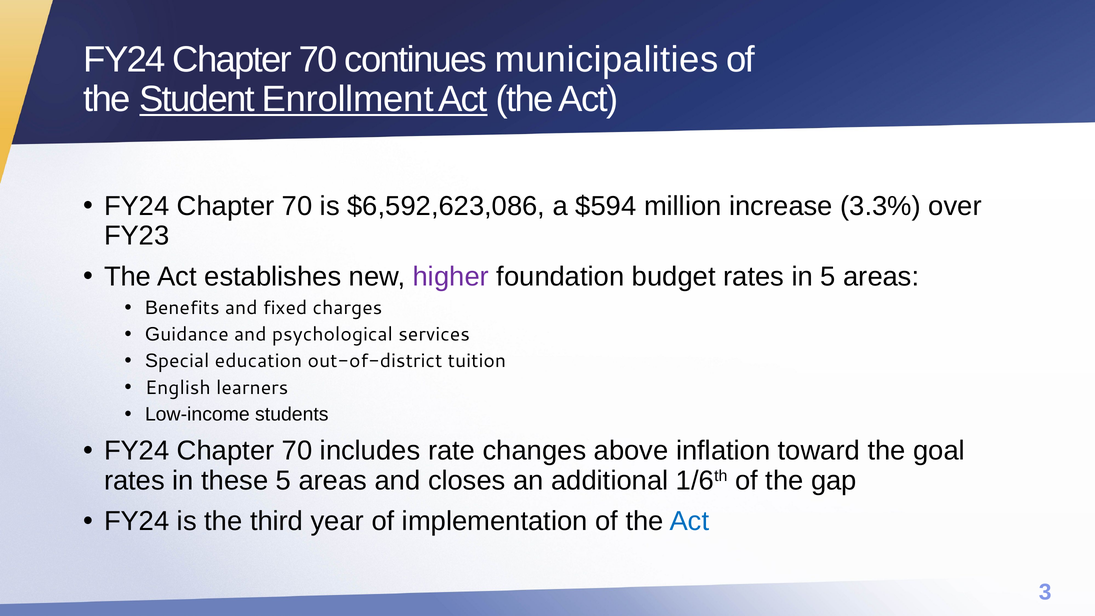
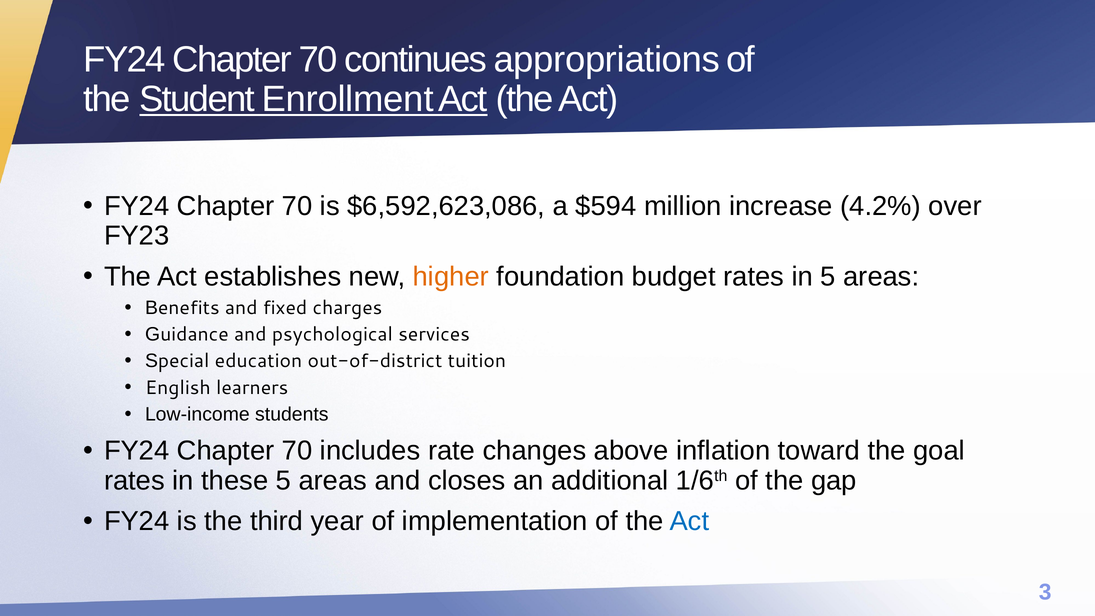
municipalities: municipalities -> appropriations
3.3%: 3.3% -> 4.2%
higher colour: purple -> orange
